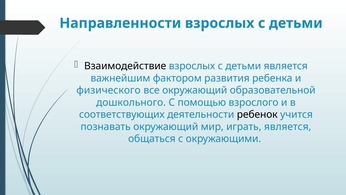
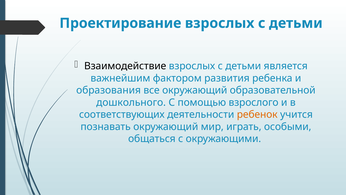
Направленности: Направленности -> Проектирование
физического: физического -> образования
ребенок colour: black -> orange
играть является: является -> особыми
